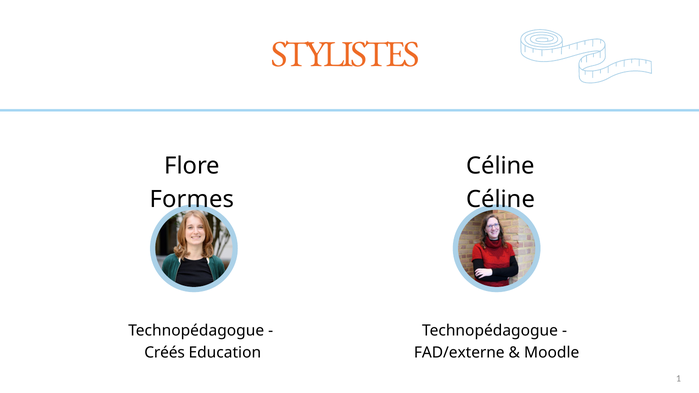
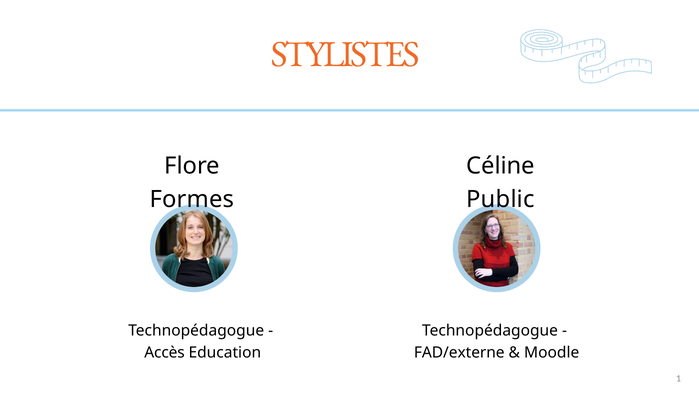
Céline at (501, 199): Céline -> Public
Créés: Créés -> Accès
